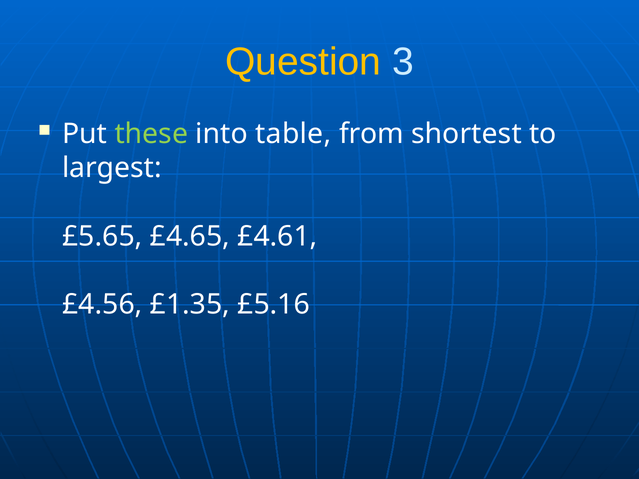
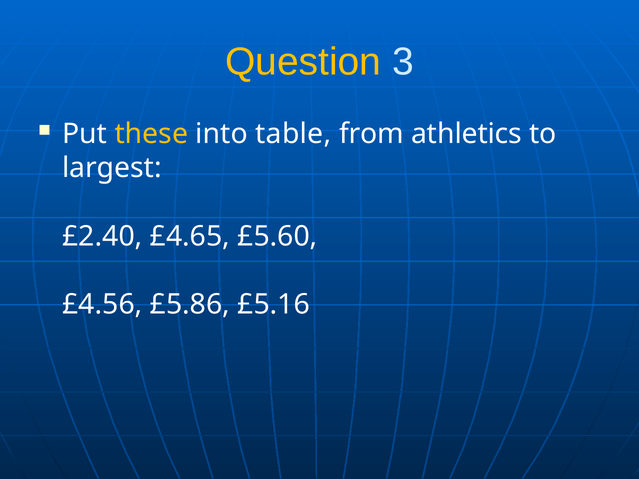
these colour: light green -> yellow
shortest: shortest -> athletics
£5.65: £5.65 -> £2.40
£4.61: £4.61 -> £5.60
£1.35: £1.35 -> £5.86
